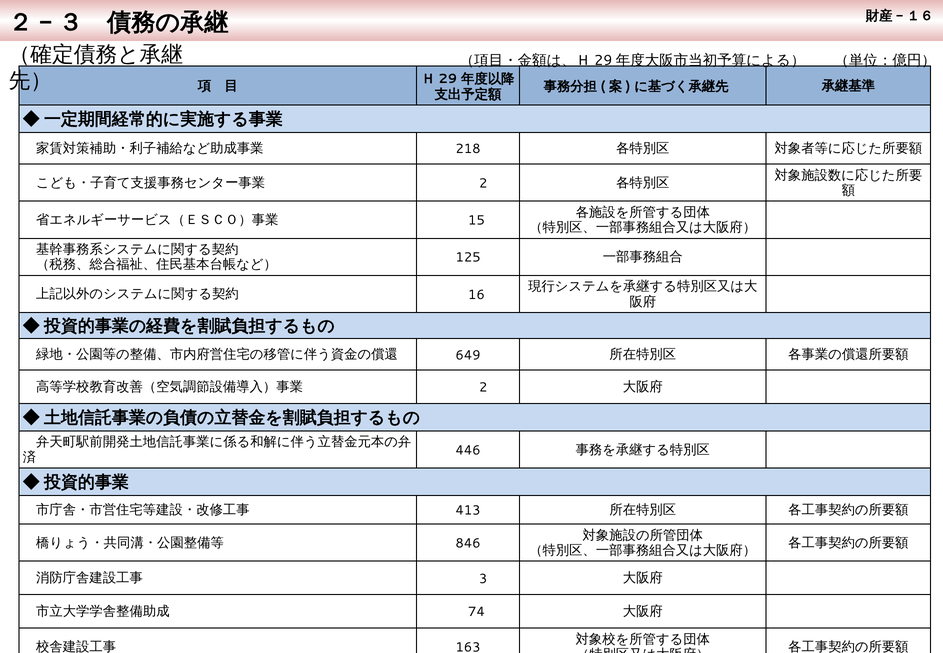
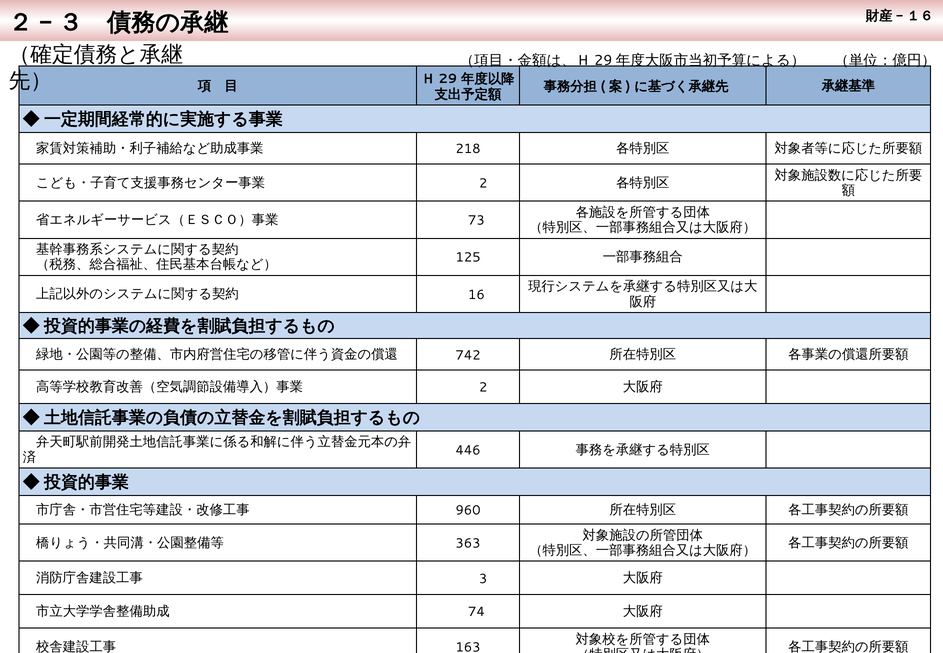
15: 15 -> 73
649: 649 -> 742
413: 413 -> 960
846: 846 -> 363
